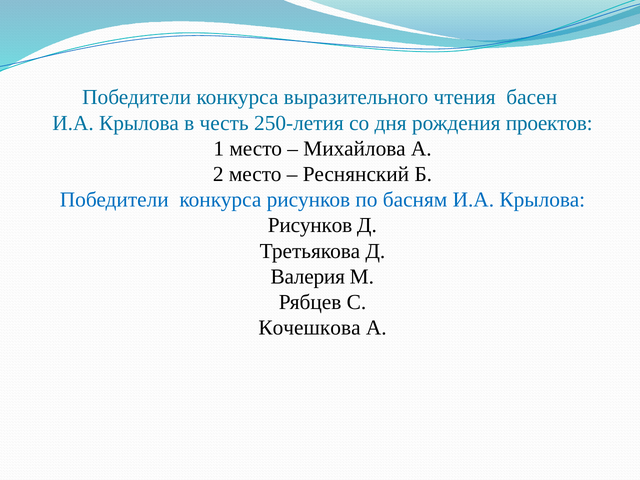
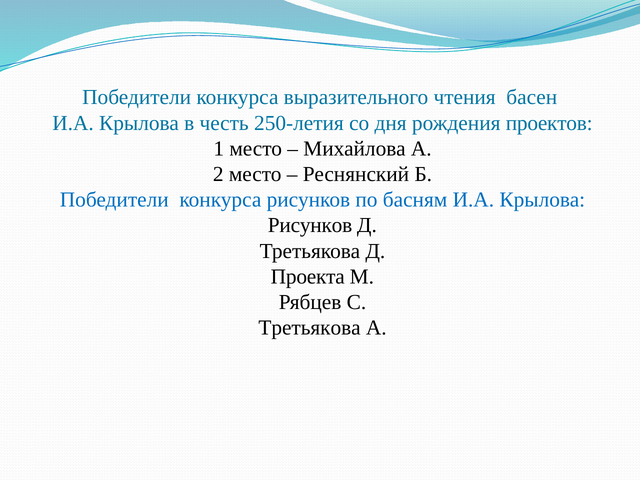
Валерия: Валерия -> Проекта
Кочешкова at (310, 328): Кочешкова -> Третьякова
